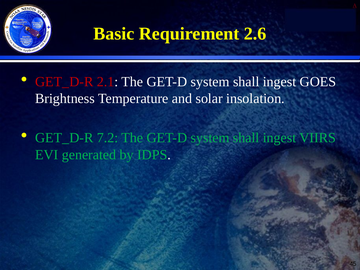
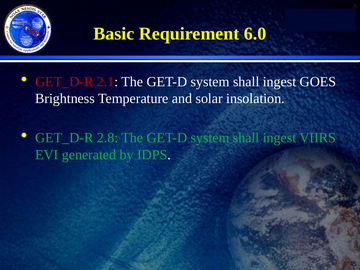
2.6: 2.6 -> 6.0
7.2: 7.2 -> 2.8
